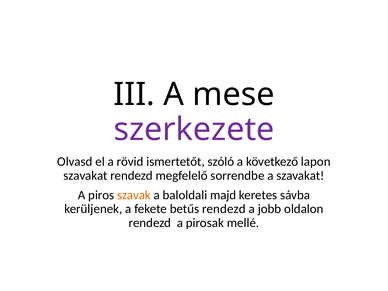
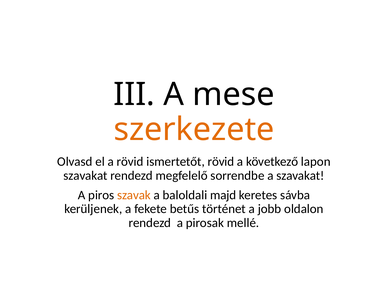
szerkezete colour: purple -> orange
ismertetőt szóló: szóló -> rövid
betűs rendezd: rendezd -> történet
